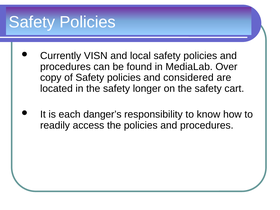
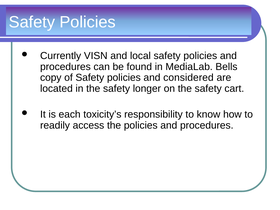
Over: Over -> Bells
danger’s: danger’s -> toxicity’s
